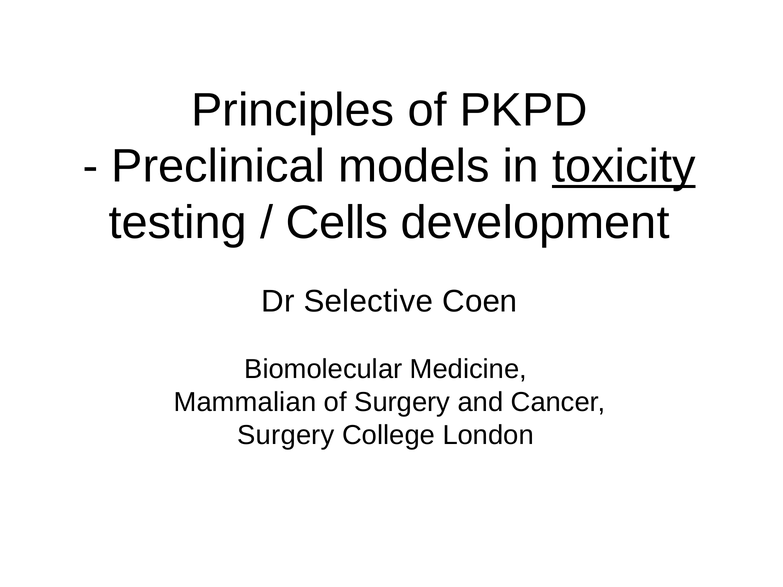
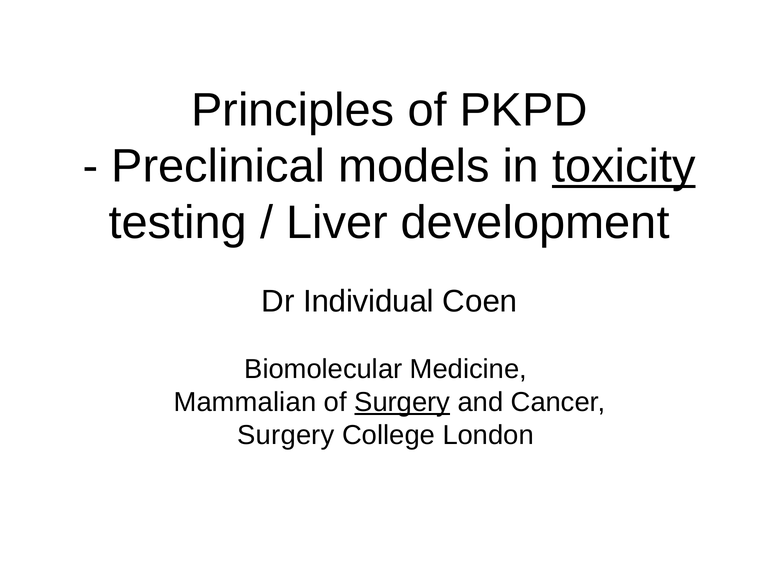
Cells: Cells -> Liver
Selective: Selective -> Individual
Surgery at (402, 402) underline: none -> present
